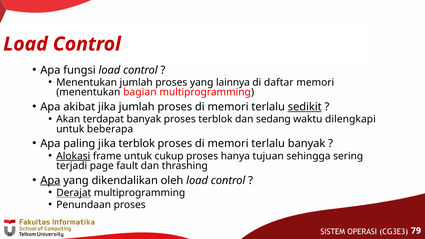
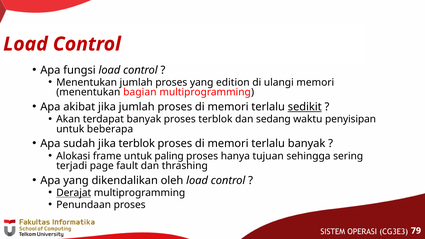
lainnya: lainnya -> edition
daftar: daftar -> ulangi
dilengkapi: dilengkapi -> penyisipan
paling: paling -> sudah
Alokasi underline: present -> none
cukup: cukup -> paling
Apa at (50, 180) underline: present -> none
